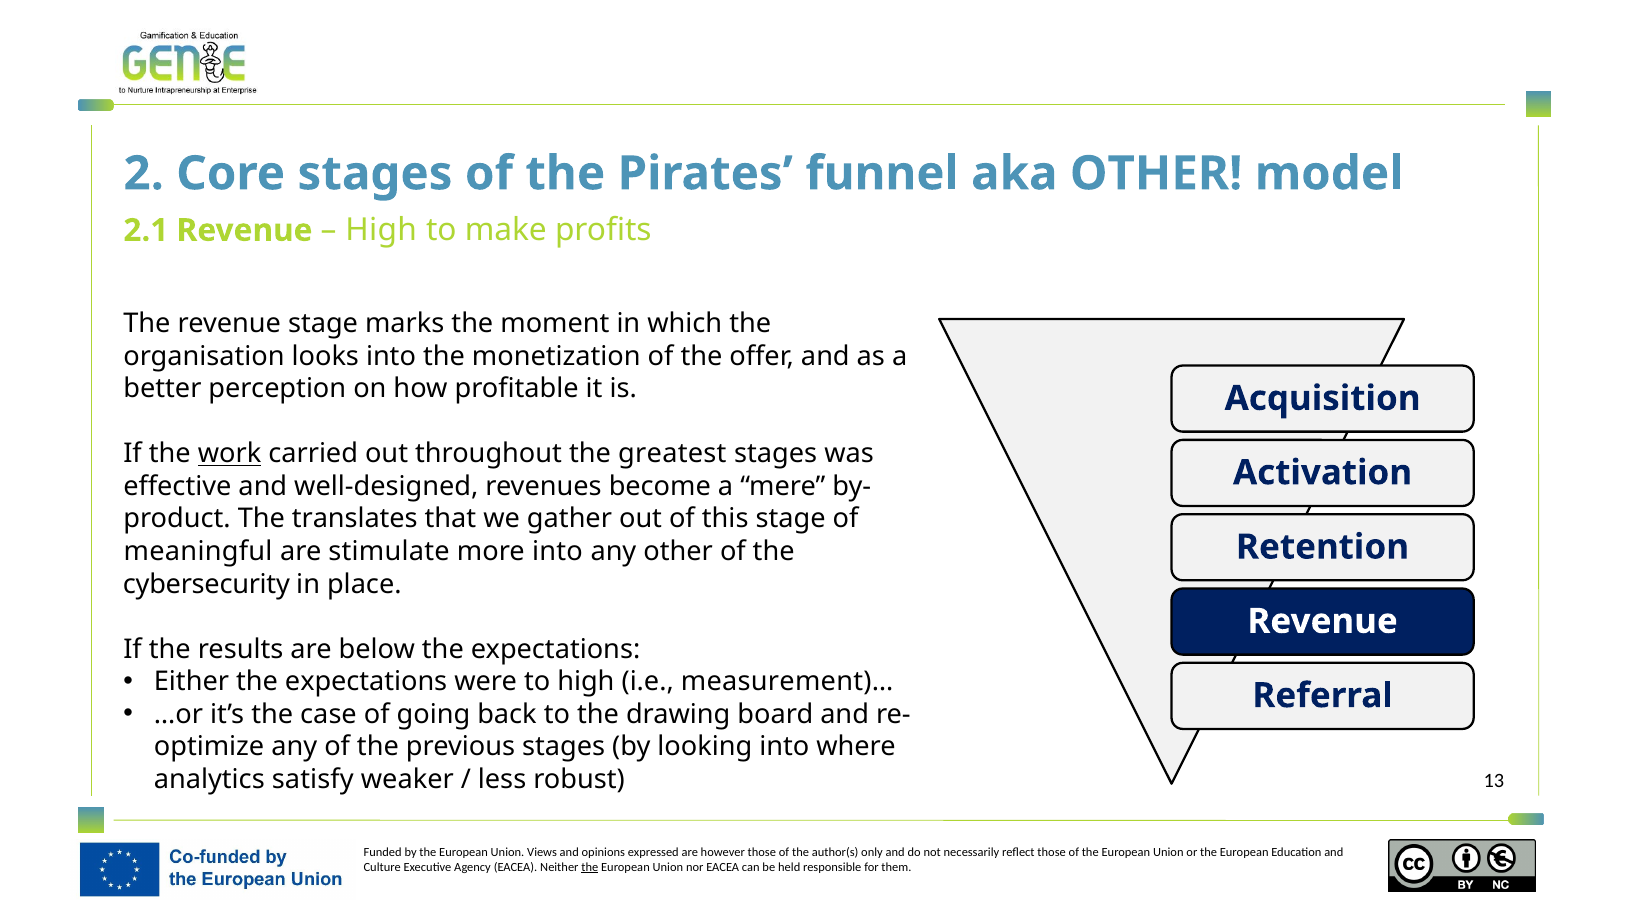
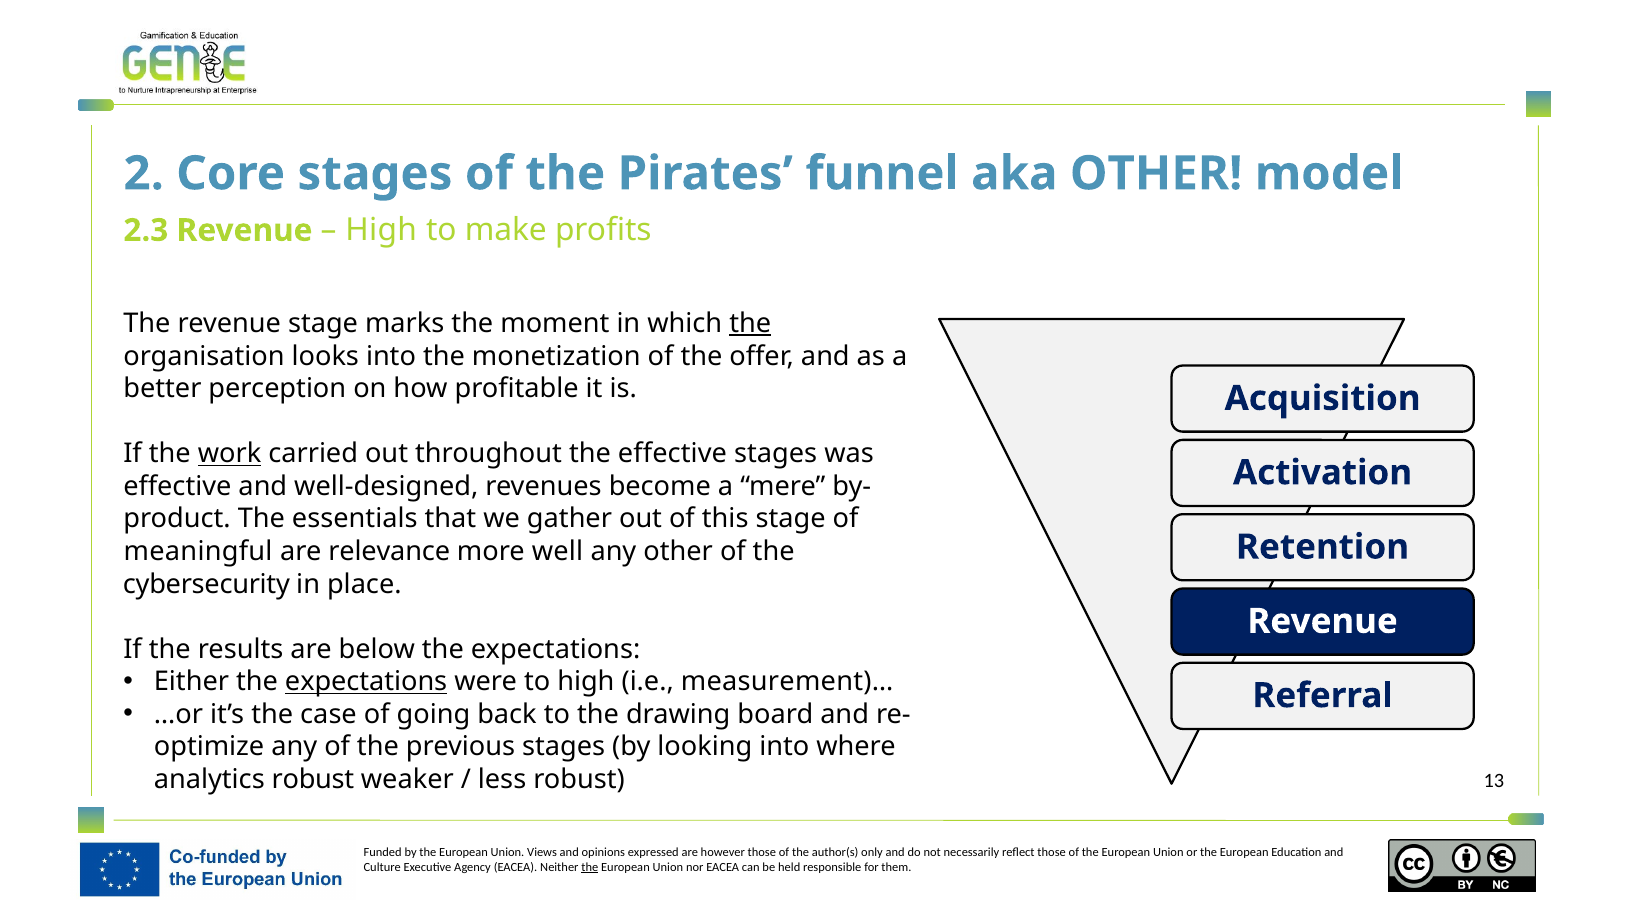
2.1: 2.1 -> 2.3
the at (750, 324) underline: none -> present
the greatest: greatest -> effective
translates: translates -> essentials
stimulate: stimulate -> relevance
more into: into -> well
expectations at (366, 682) underline: none -> present
analytics satisfy: satisfy -> robust
